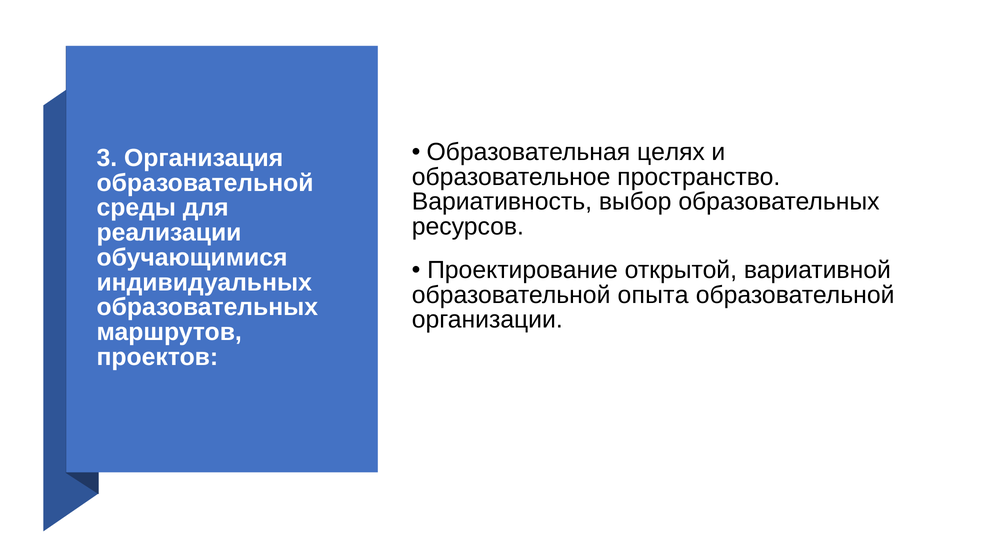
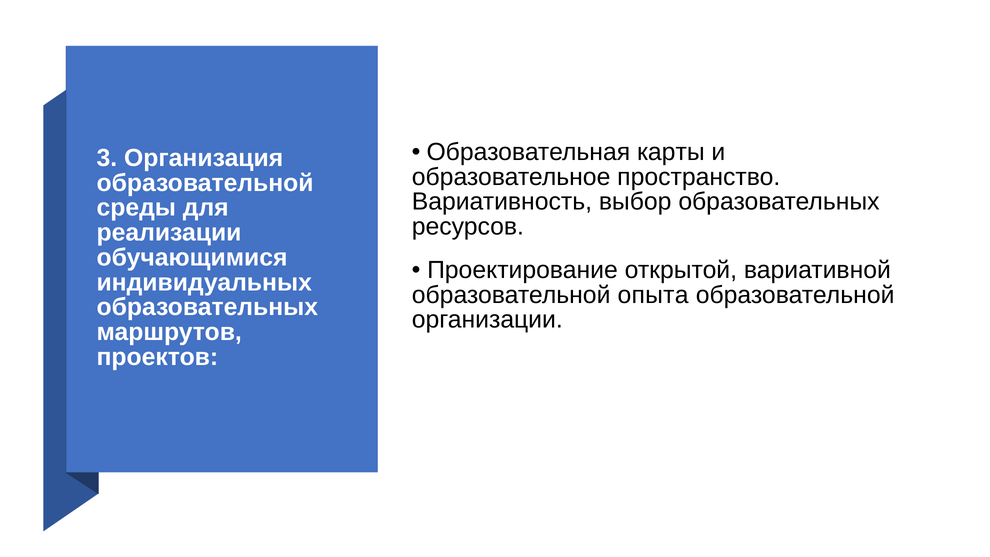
целях: целях -> карты
